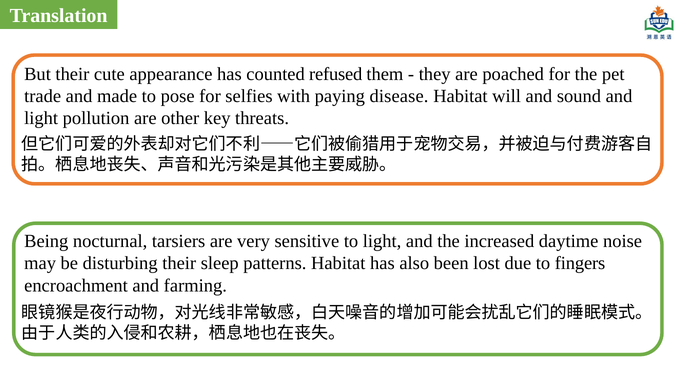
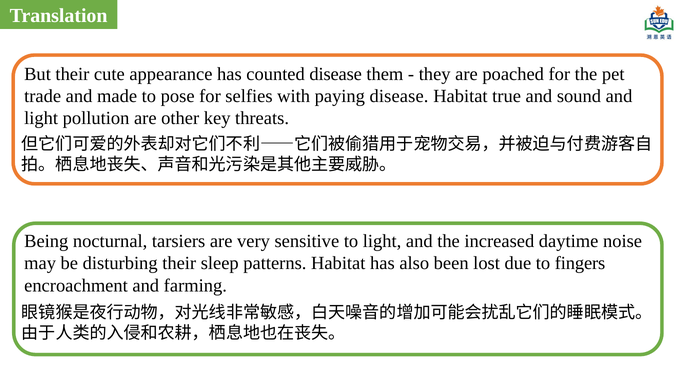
counted refused: refused -> disease
will: will -> true
